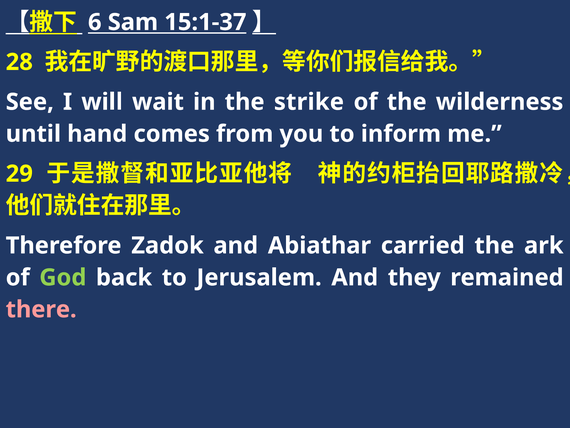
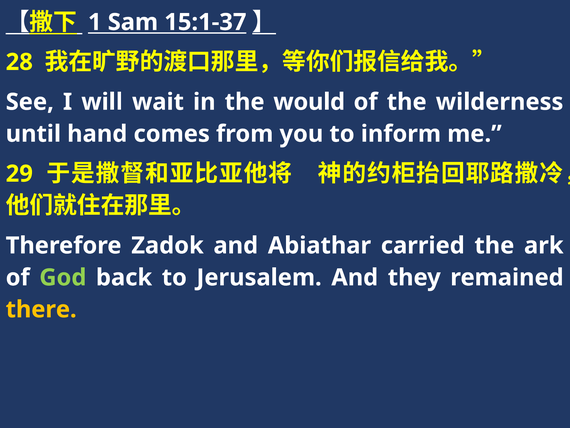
6: 6 -> 1
strike: strike -> would
there colour: pink -> yellow
